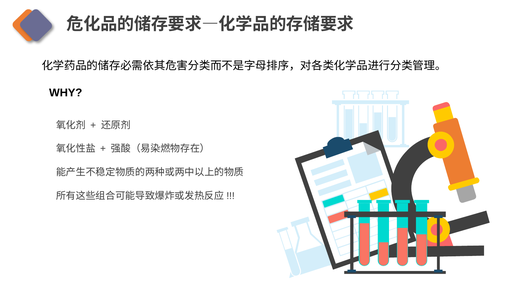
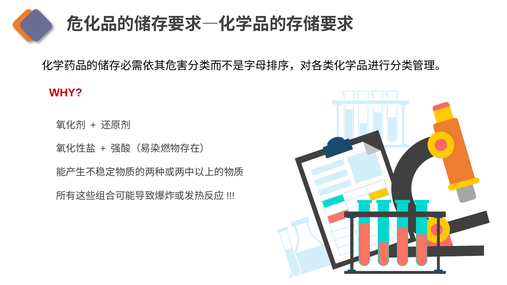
WHY colour: black -> red
